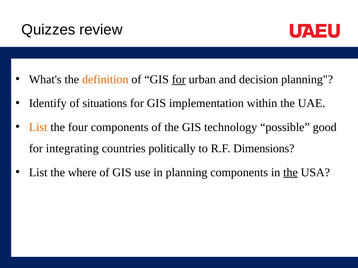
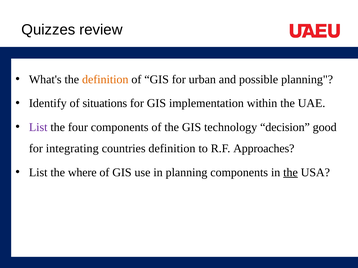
for at (179, 80) underline: present -> none
decision: decision -> possible
List at (38, 127) colour: orange -> purple
possible: possible -> decision
countries politically: politically -> definition
Dimensions: Dimensions -> Approaches
